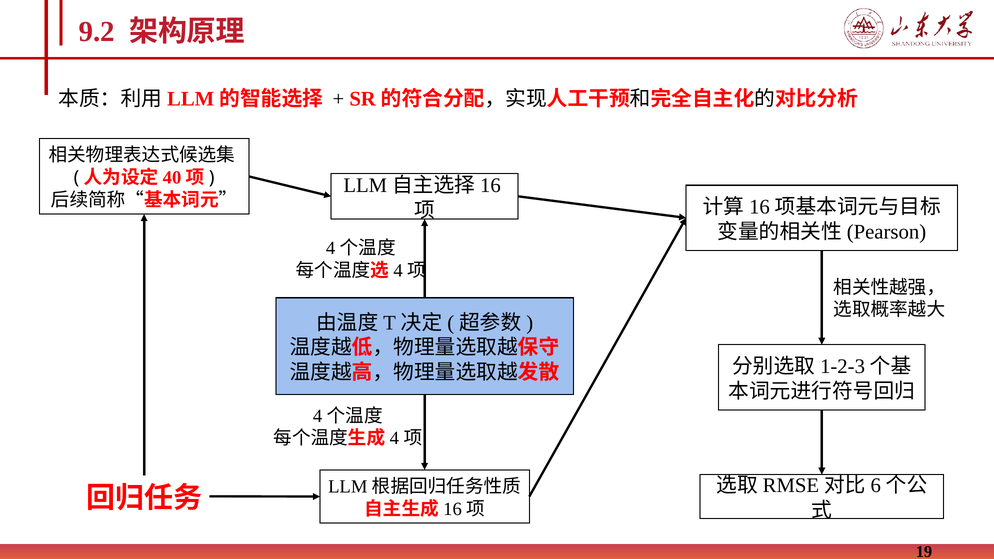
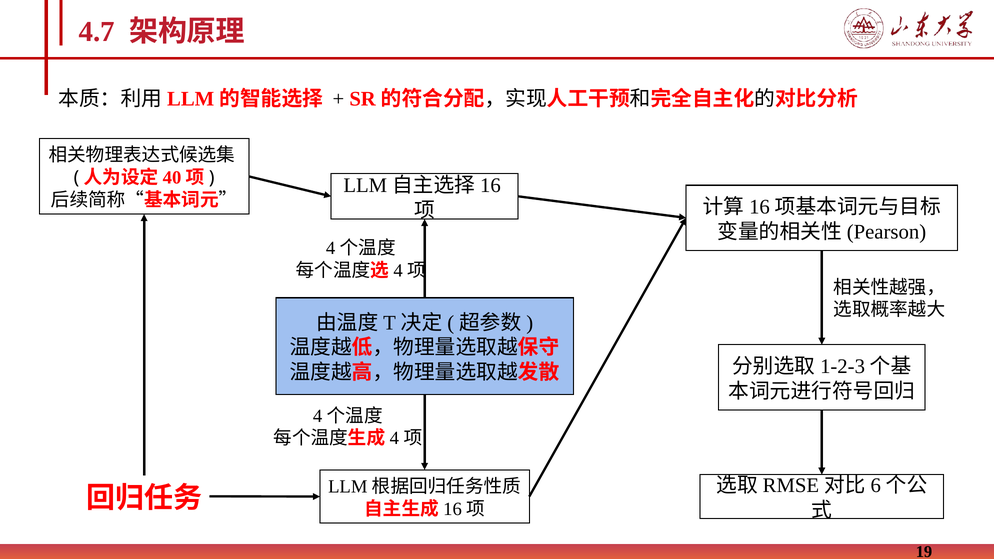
9.2: 9.2 -> 4.7
